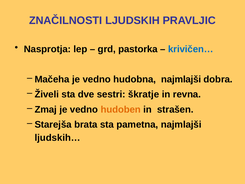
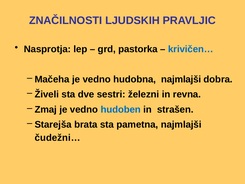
škratje: škratje -> železni
hudoben colour: orange -> blue
ljudskih…: ljudskih… -> čudežni…
